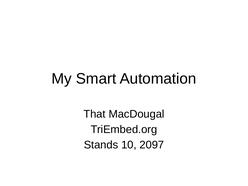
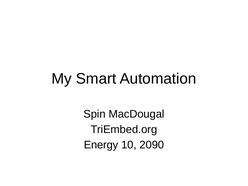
That: That -> Spin
Stands: Stands -> Energy
2097: 2097 -> 2090
